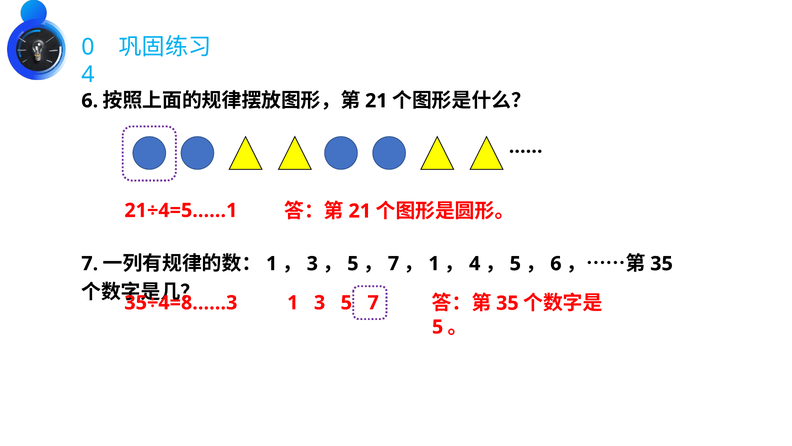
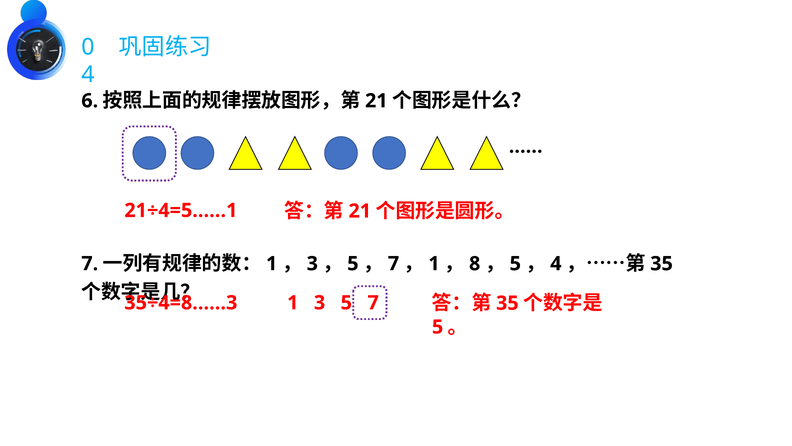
4 at (475, 263): 4 -> 8
6 at (556, 263): 6 -> 4
